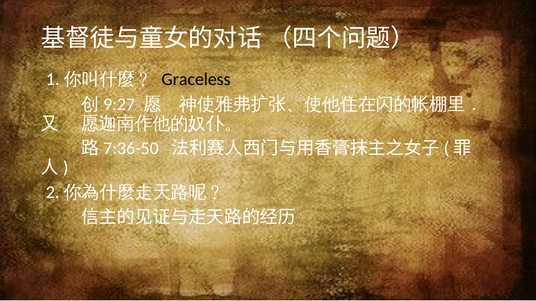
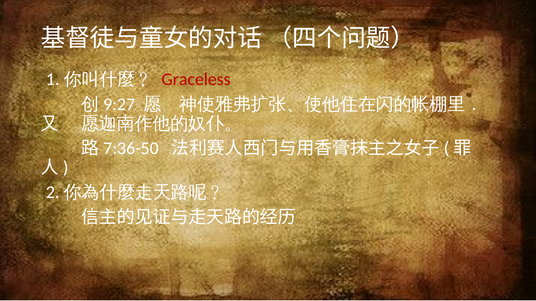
Graceless colour: black -> red
